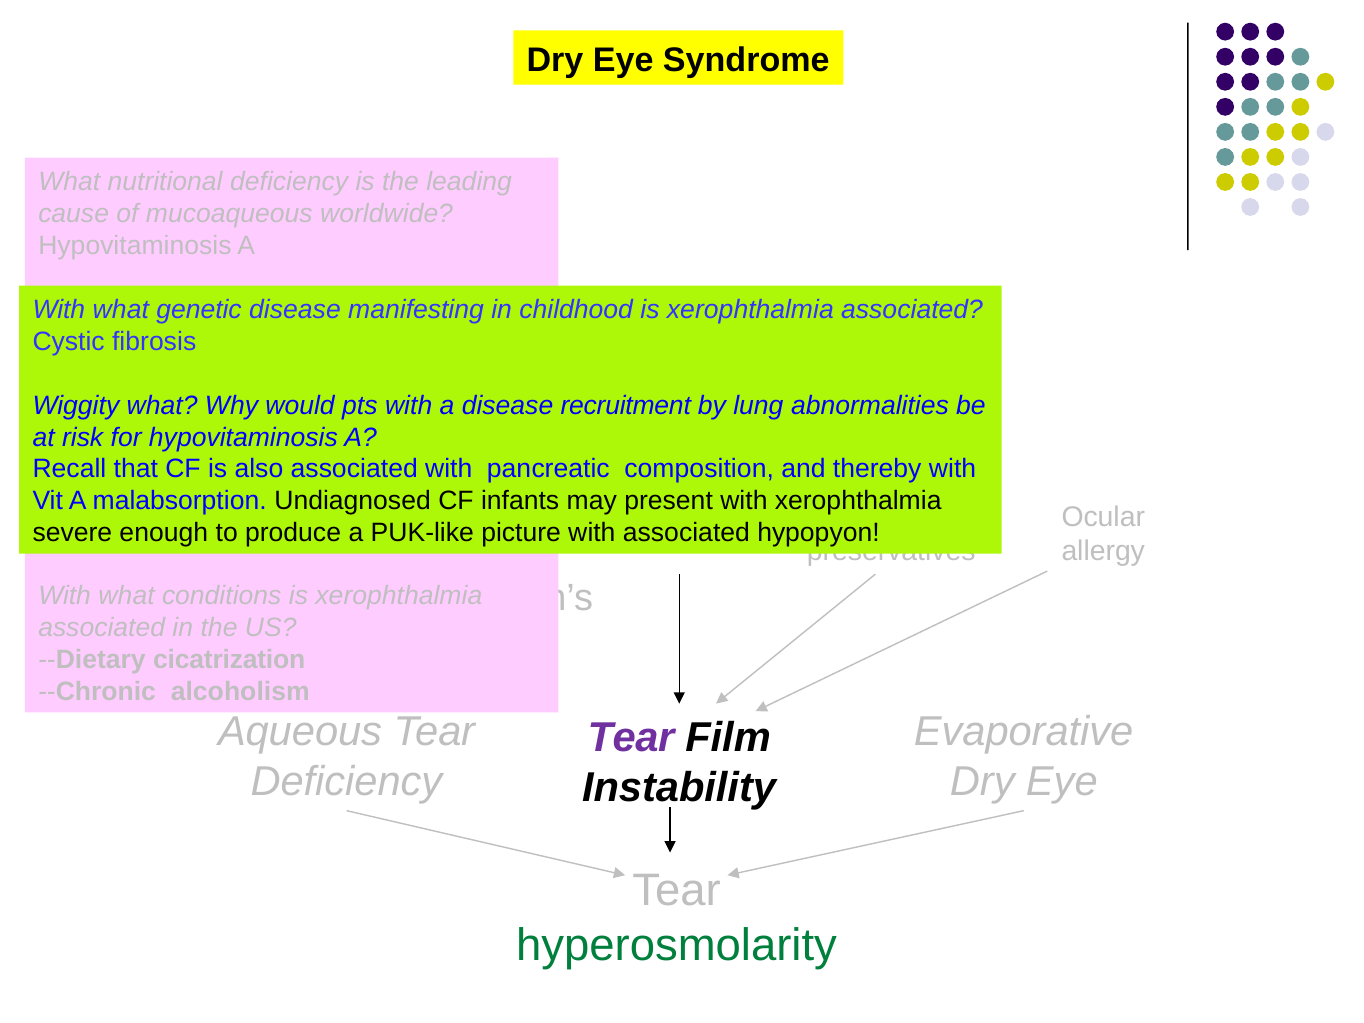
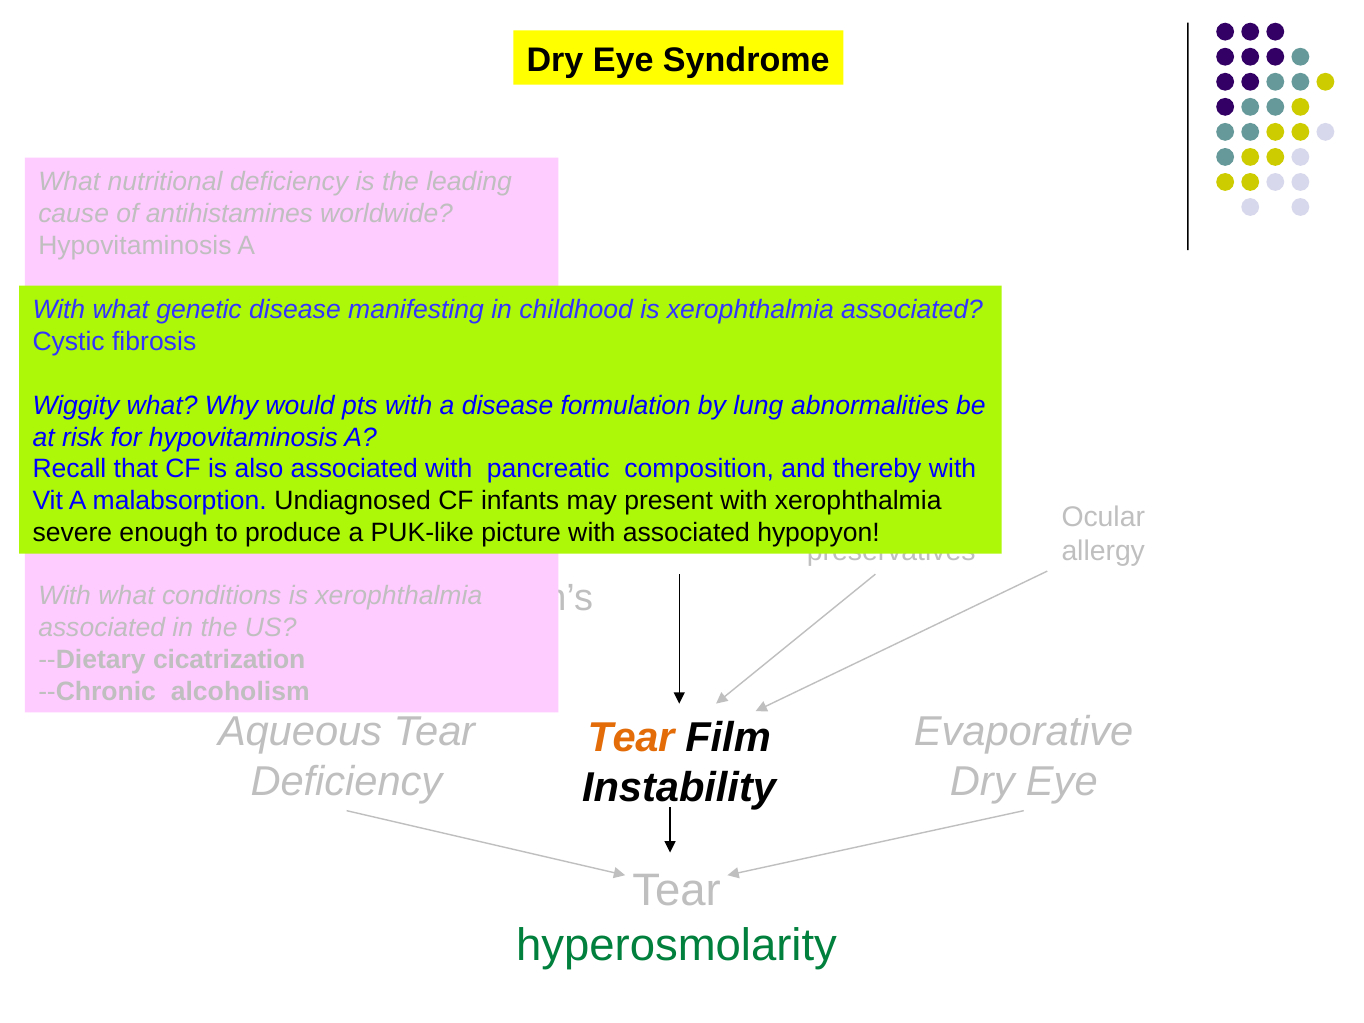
mucoaqueous: mucoaqueous -> antihistamines
recruitment: recruitment -> formulation
Tear at (631, 738) colour: purple -> orange
